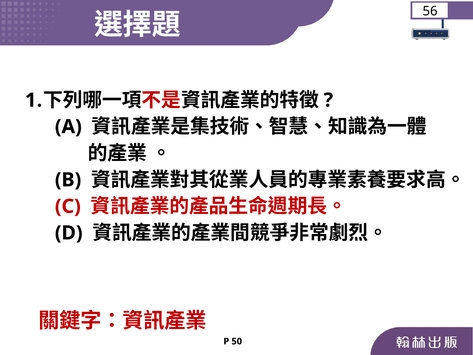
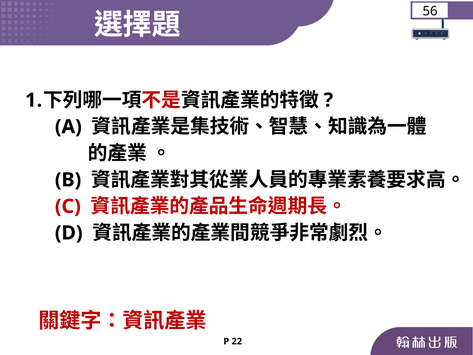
50: 50 -> 22
